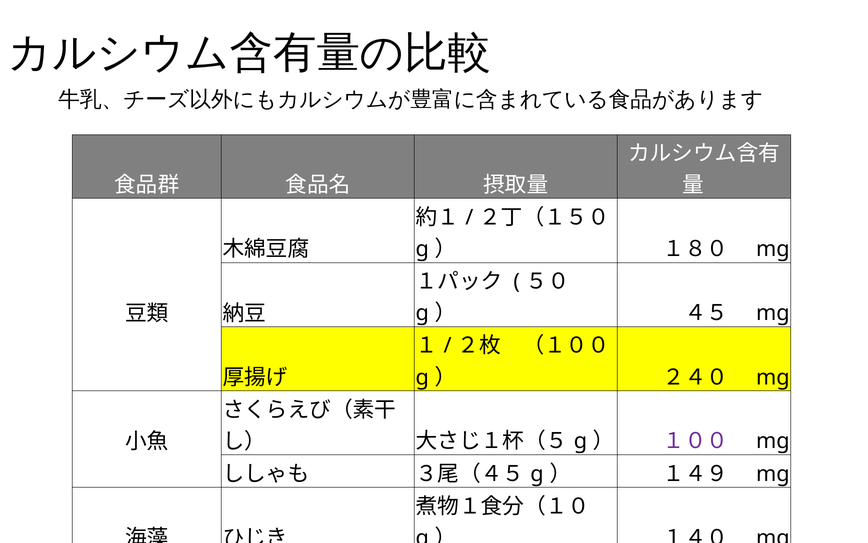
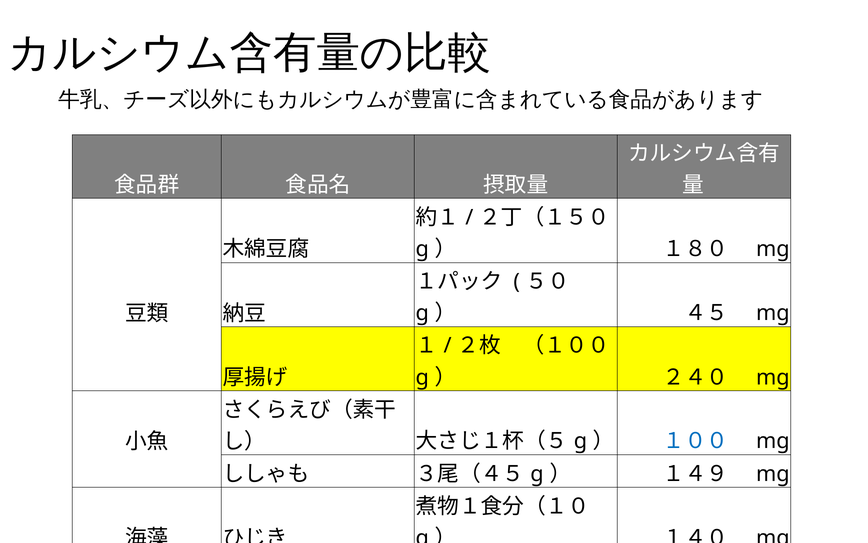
１００ colour: purple -> blue
